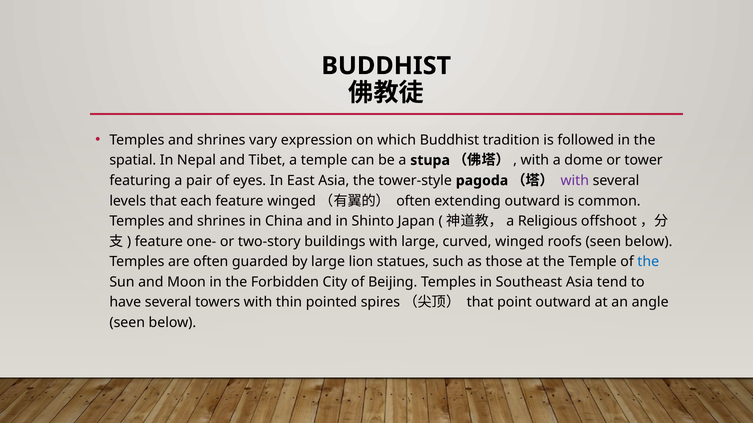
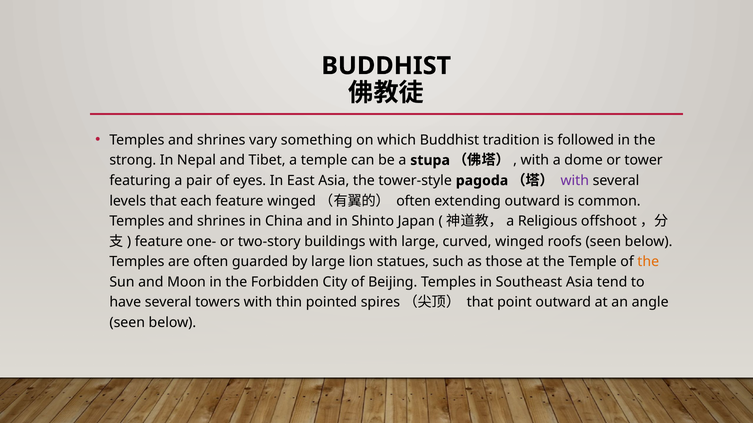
expression: expression -> something
spatial: spatial -> strong
the at (648, 262) colour: blue -> orange
